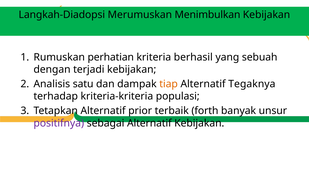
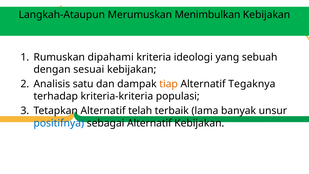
Langkah-Diadopsi: Langkah-Diadopsi -> Langkah-Ataupun
perhatian: perhatian -> dipahami
berhasil: berhasil -> ideologi
terjadi: terjadi -> sesuai
prior: prior -> telah
forth: forth -> lama
positifnya colour: purple -> blue
